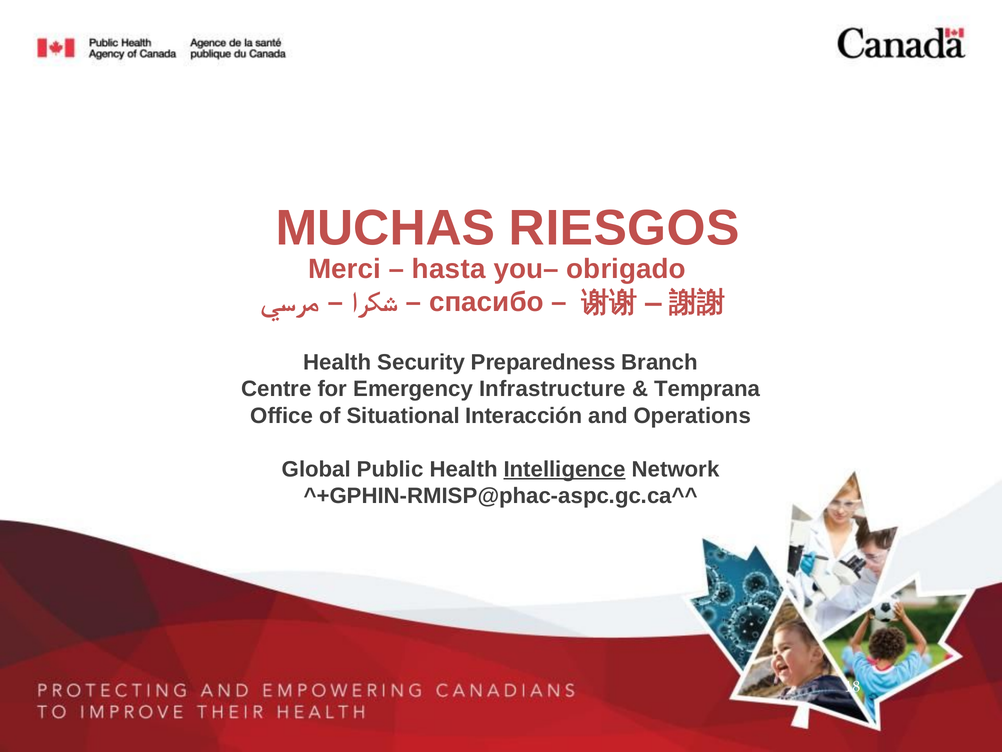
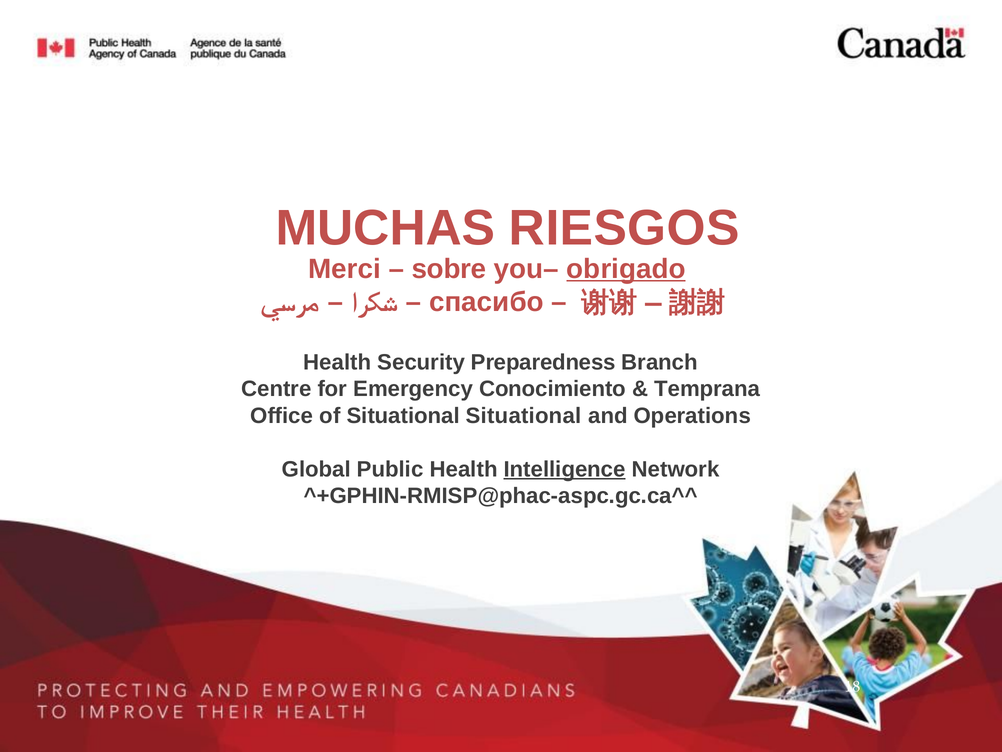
hasta: hasta -> sobre
obrigado underline: none -> present
Infrastructure: Infrastructure -> Conocimiento
Situational Interacción: Interacción -> Situational
